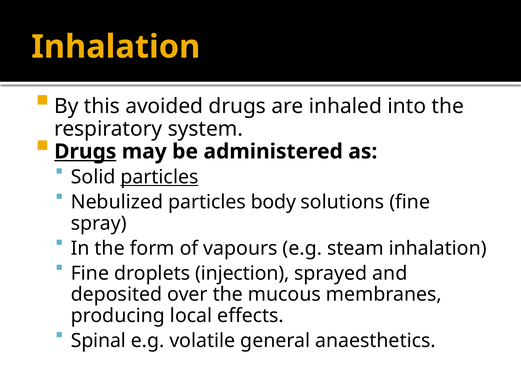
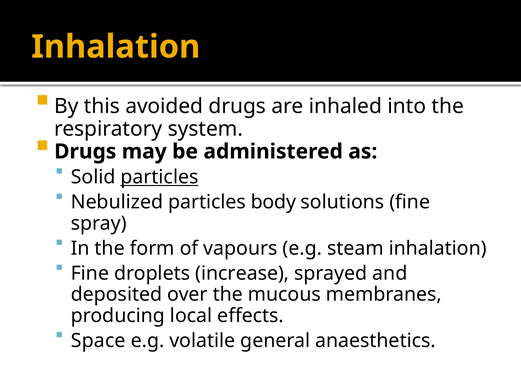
Drugs at (85, 151) underline: present -> none
injection: injection -> increase
Spinal: Spinal -> Space
